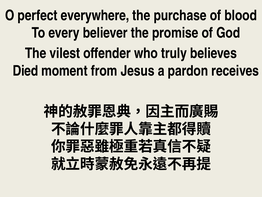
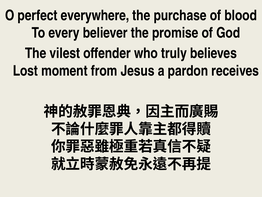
Died: Died -> Lost
